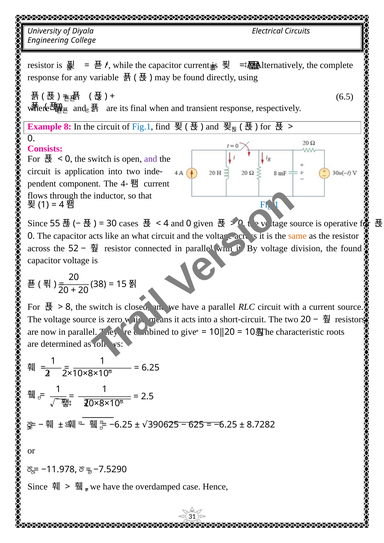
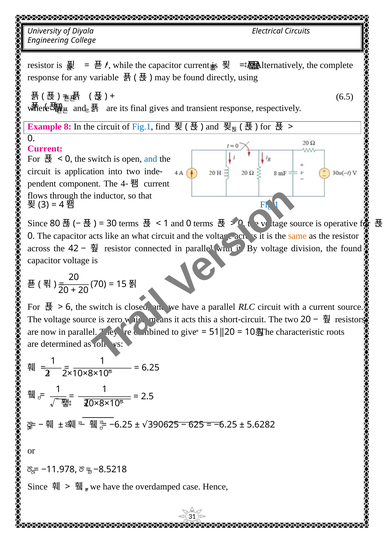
when: when -> gives
Consists at (45, 149): Consists -> Current
and at (151, 159) colour: purple -> blue
1 at (43, 205): 1 -> 3
55: 55 -> 80
30 cases: cases -> terms
4 at (166, 223): 4 -> 1
0 given: given -> terms
52: 52 -> 42
38: 38 -> 70
8 at (68, 307): 8 -> 6
acts into: into -> this
10‖20: 10‖20 -> 51‖20
8.7282: 8.7282 -> 5.6282
−7.5290: −7.5290 -> −8.5218
